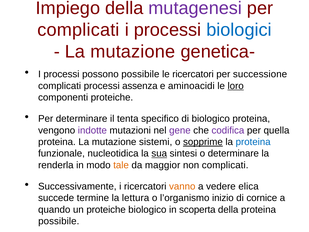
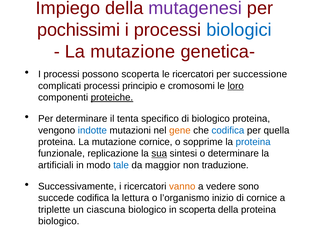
complicati at (78, 30): complicati -> pochissimi
possono possibile: possibile -> scoperta
assenza: assenza -> principio
aminoacidi: aminoacidi -> cromosomi
proteiche at (112, 97) underline: none -> present
indotte colour: purple -> blue
gene colour: purple -> orange
codifica at (228, 130) colour: purple -> blue
mutazione sistemi: sistemi -> cornice
sopprime underline: present -> none
nucleotidica: nucleotidica -> replicazione
renderla: renderla -> artificiali
tale colour: orange -> blue
non complicati: complicati -> traduzione
elica: elica -> sono
succede termine: termine -> codifica
quando: quando -> triplette
un proteiche: proteiche -> ciascuna
possibile at (59, 221): possibile -> biologico
